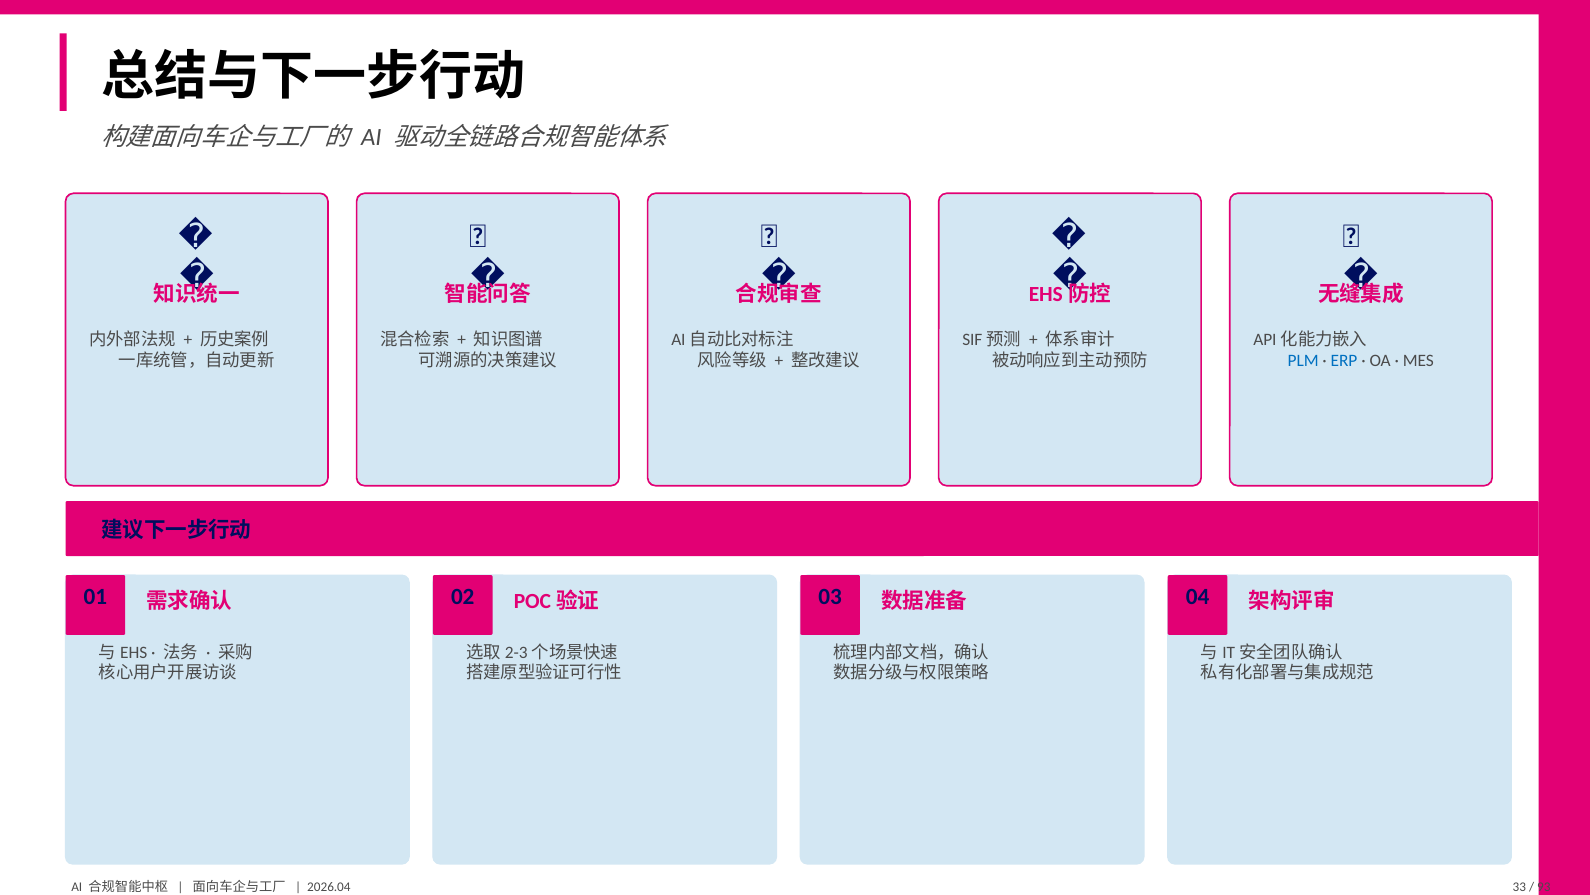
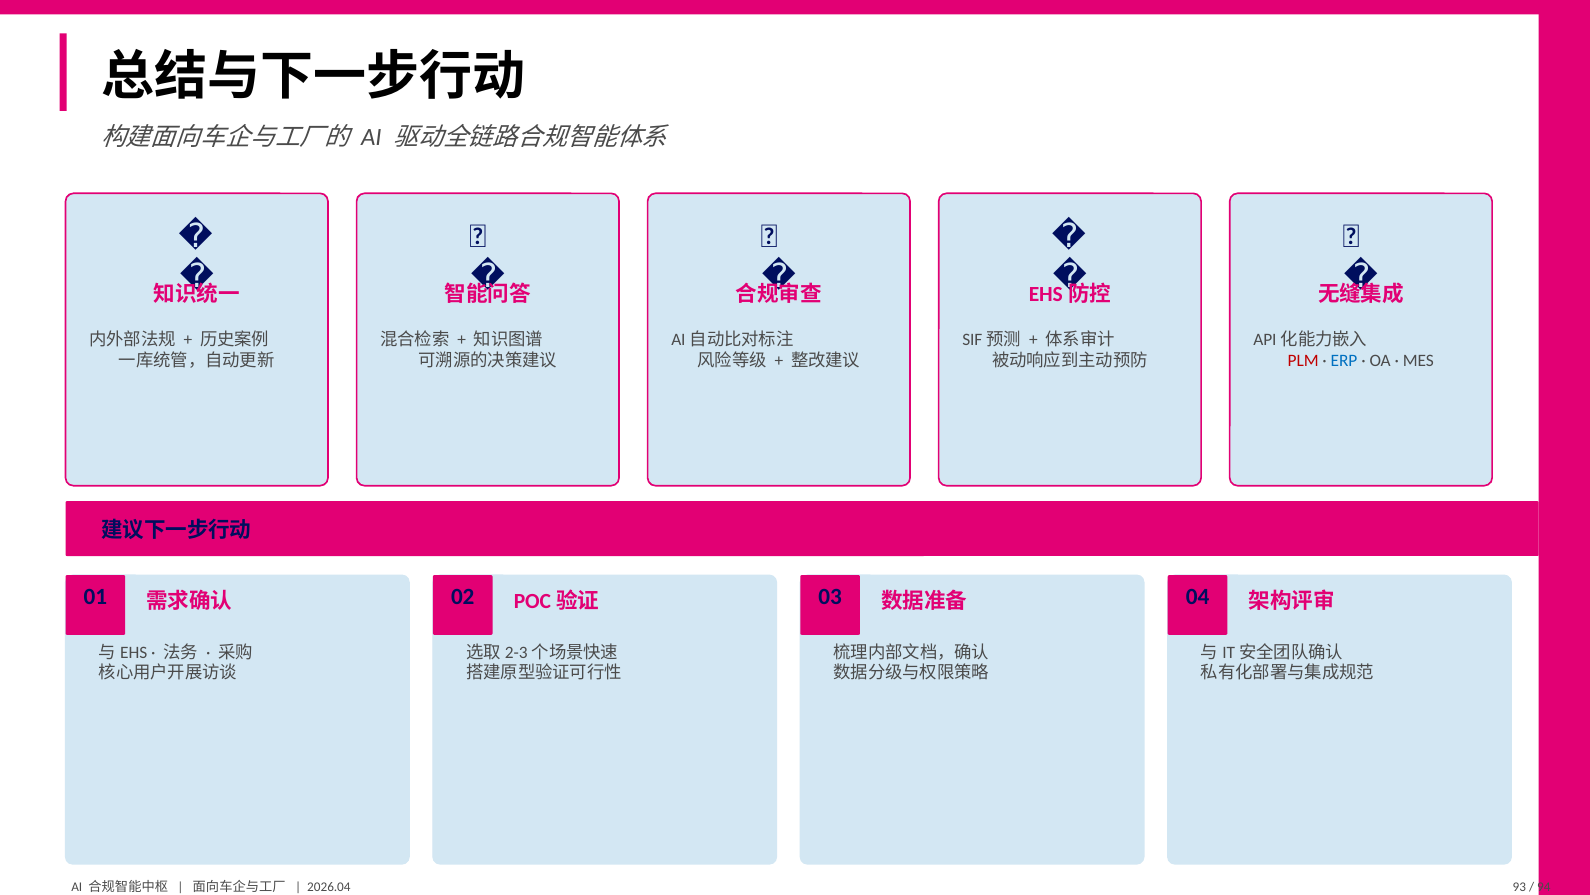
PLM colour: blue -> red
33: 33 -> 93
93: 93 -> 94
